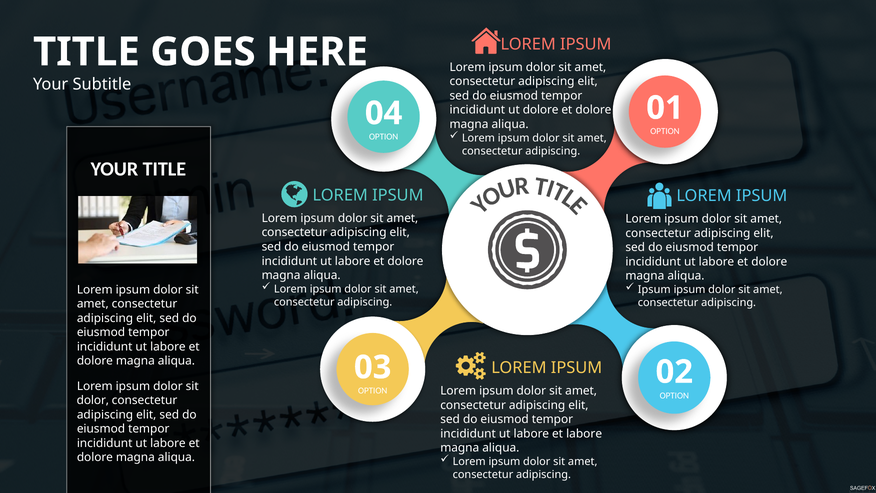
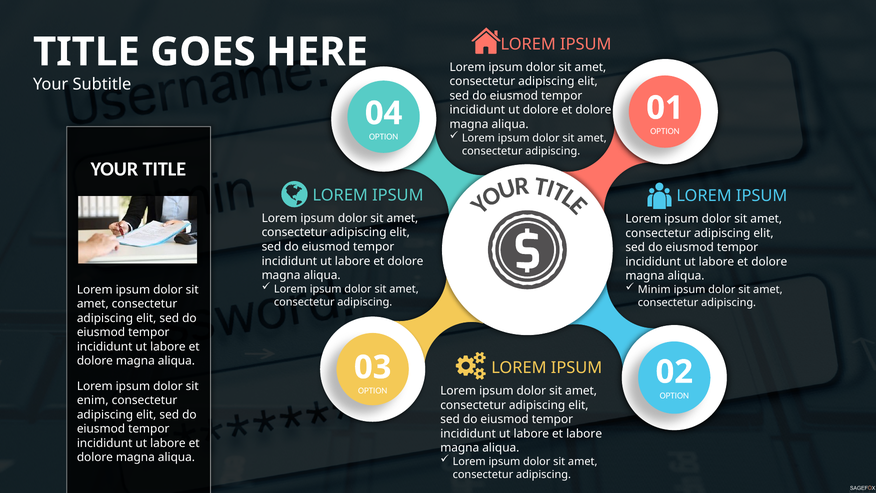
Ipsum at (654, 289): Ipsum -> Minim
dolor at (93, 400): dolor -> enim
